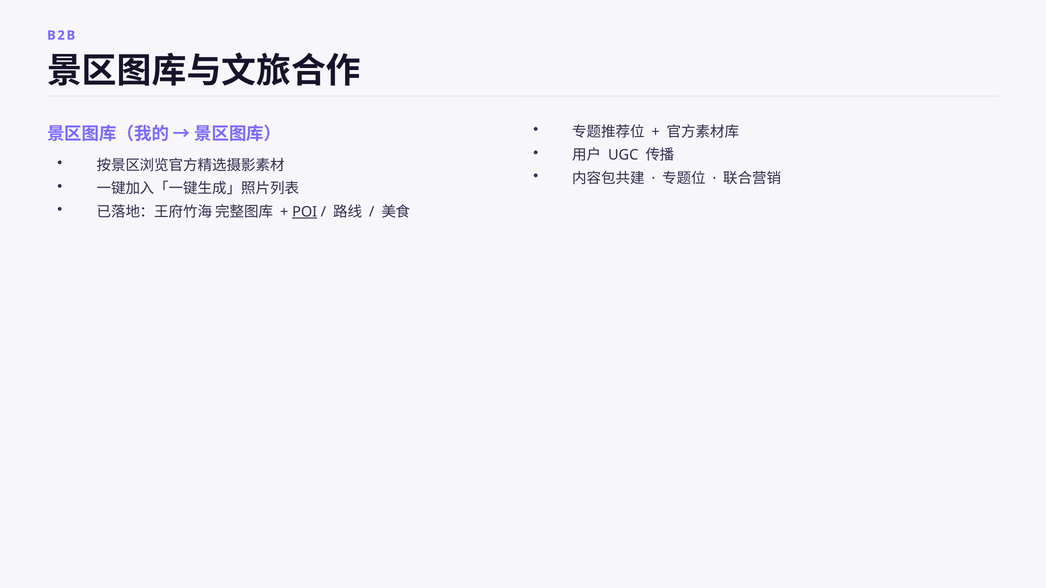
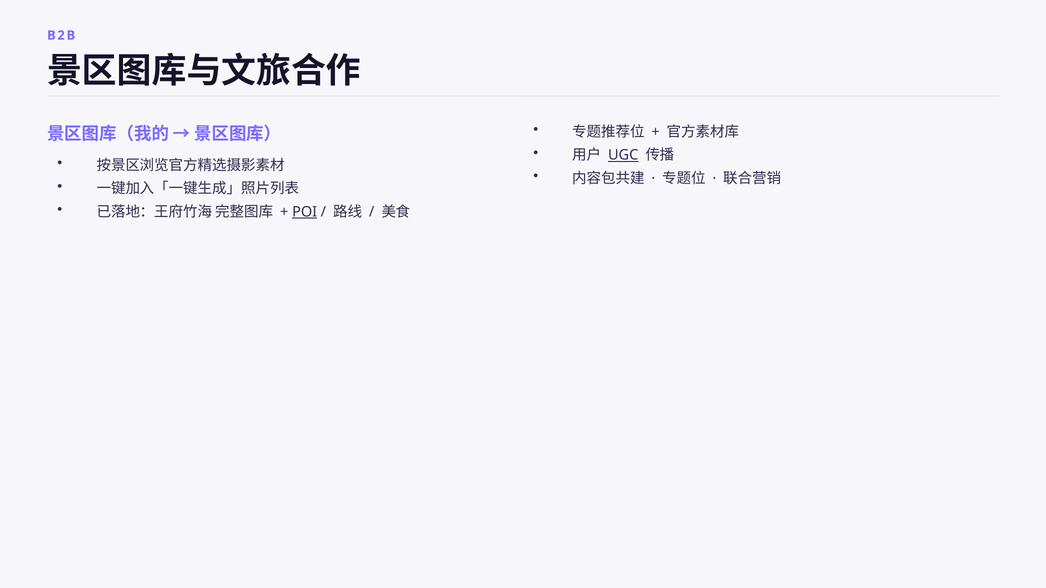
UGC underline: none -> present
